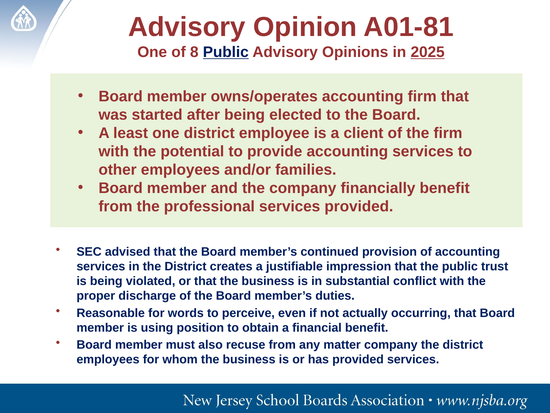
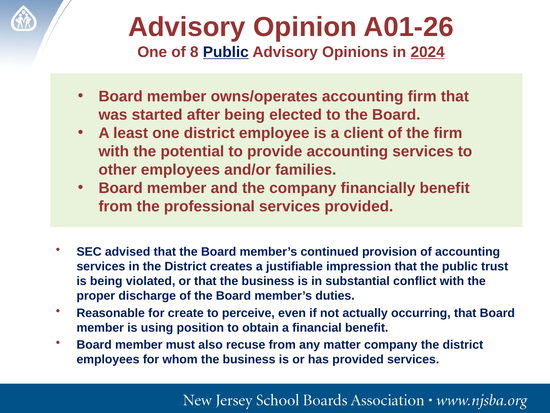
A01-81: A01-81 -> A01-26
2025: 2025 -> 2024
words: words -> create
